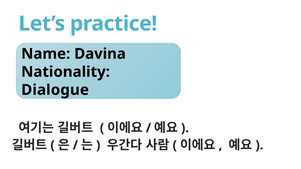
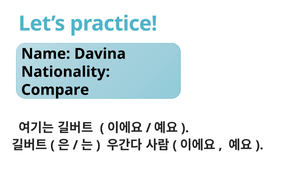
Dialogue: Dialogue -> Compare
